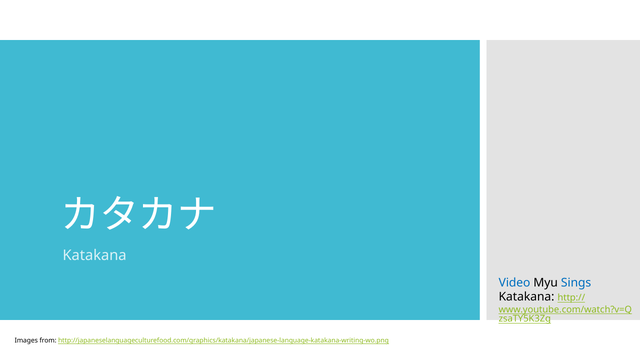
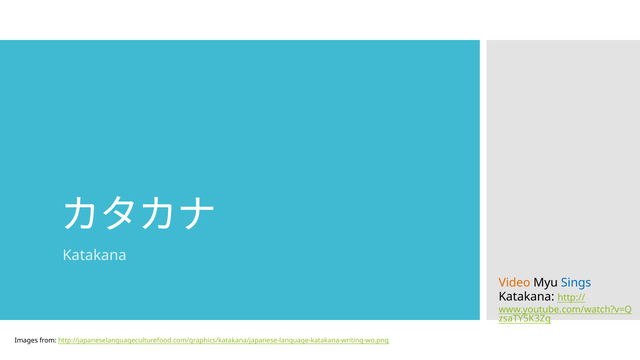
Video colour: blue -> orange
